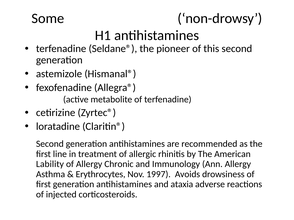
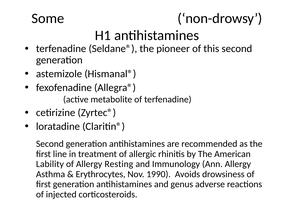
Chronic: Chronic -> Resting
1997: 1997 -> 1990
ataxia: ataxia -> genus
